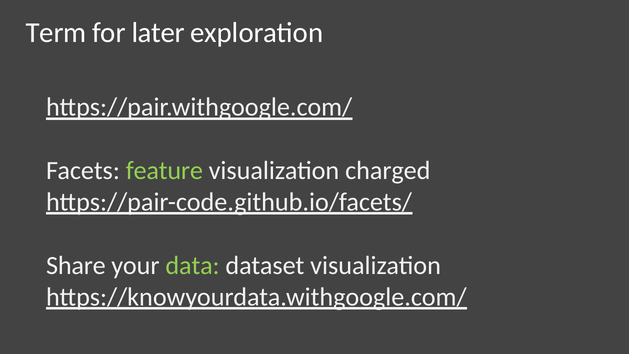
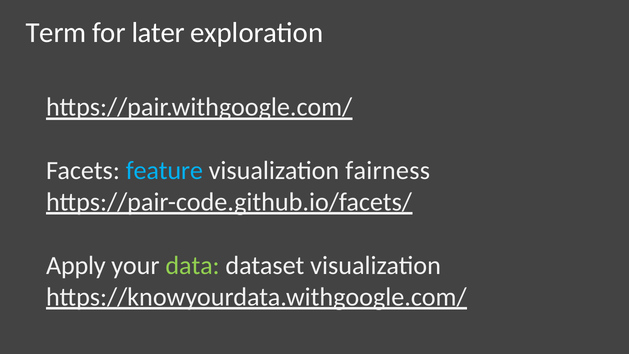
feature colour: light green -> light blue
charged: charged -> fairness
Share: Share -> Apply
